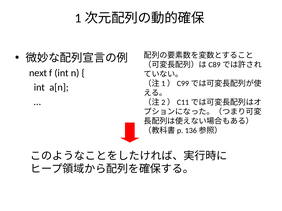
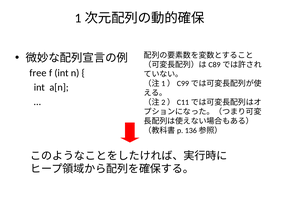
next: next -> free
